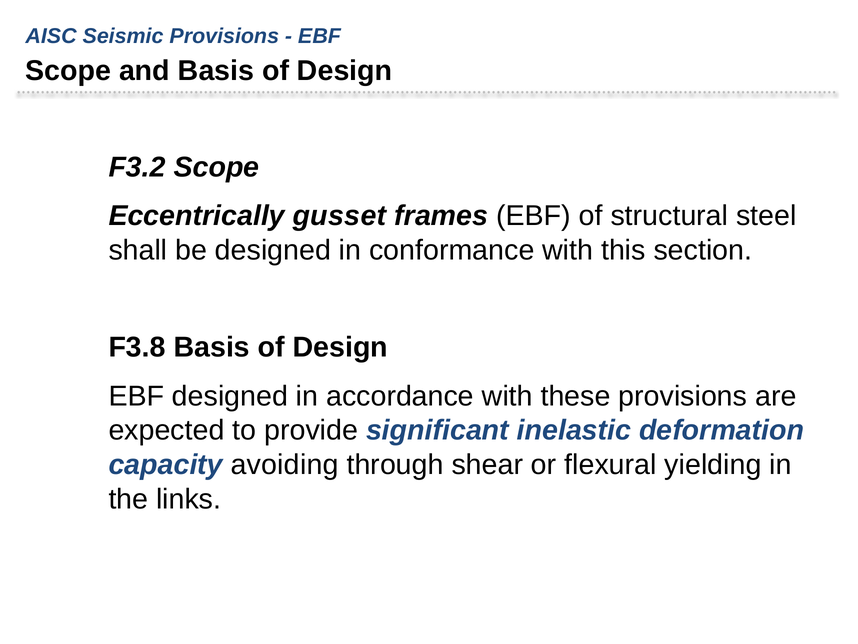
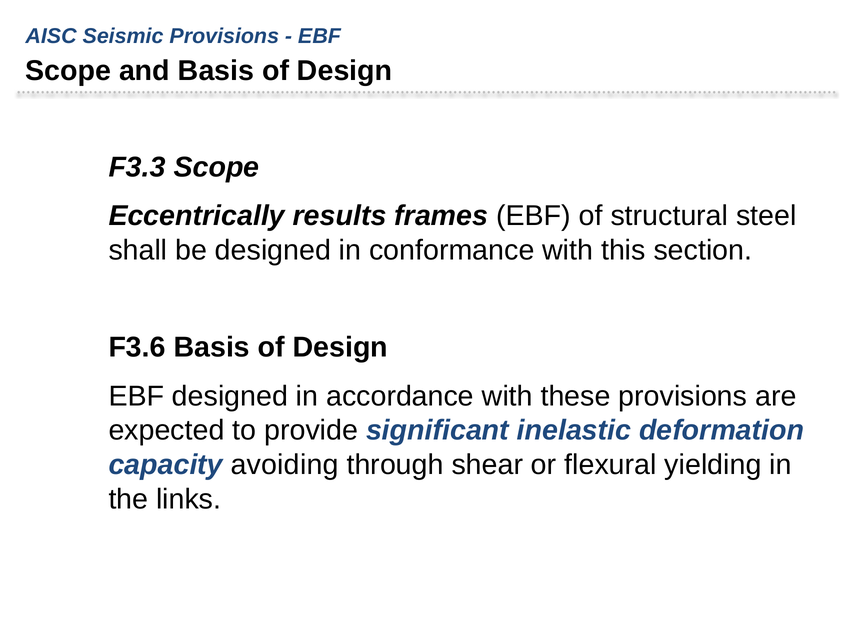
F3.2: F3.2 -> F3.3
gusset: gusset -> results
F3.8: F3.8 -> F3.6
